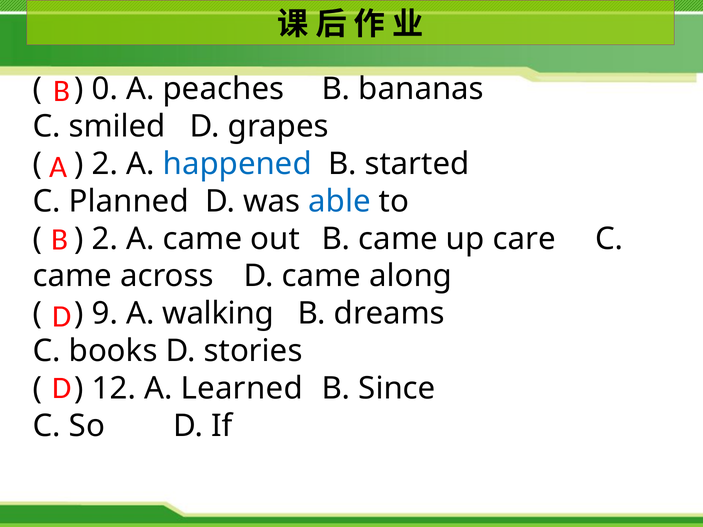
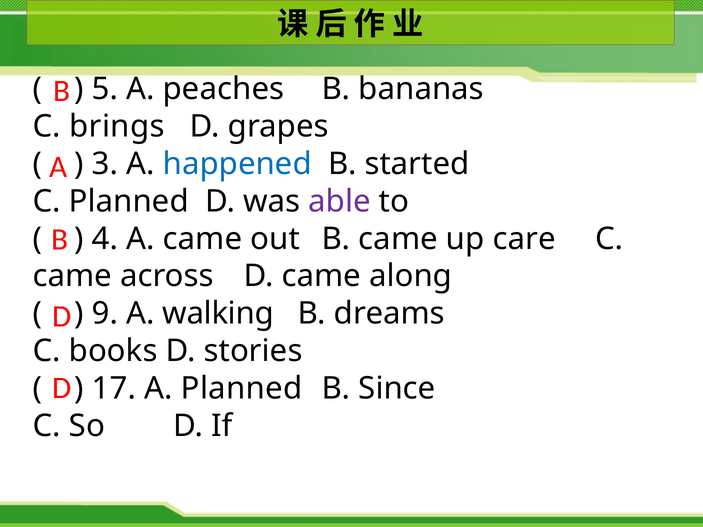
0: 0 -> 5
smiled: smiled -> brings
2 at (105, 164): 2 -> 3
able colour: blue -> purple
2 at (105, 239): 2 -> 4
12: 12 -> 17
A Learned: Learned -> Planned
